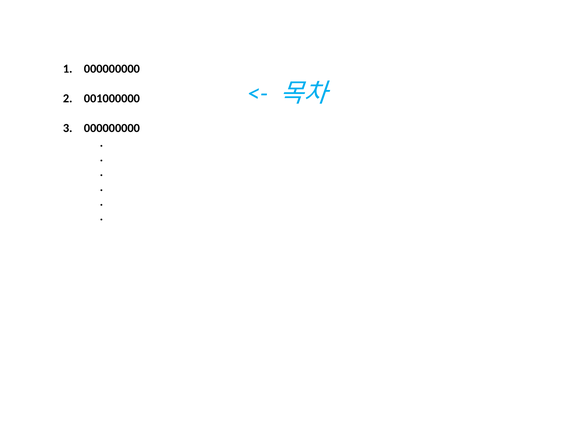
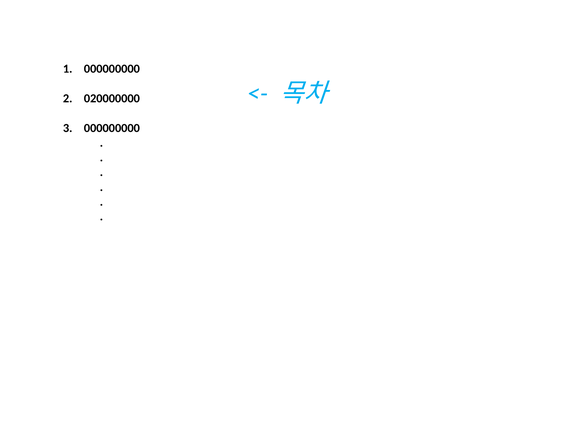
001000000: 001000000 -> 020000000
